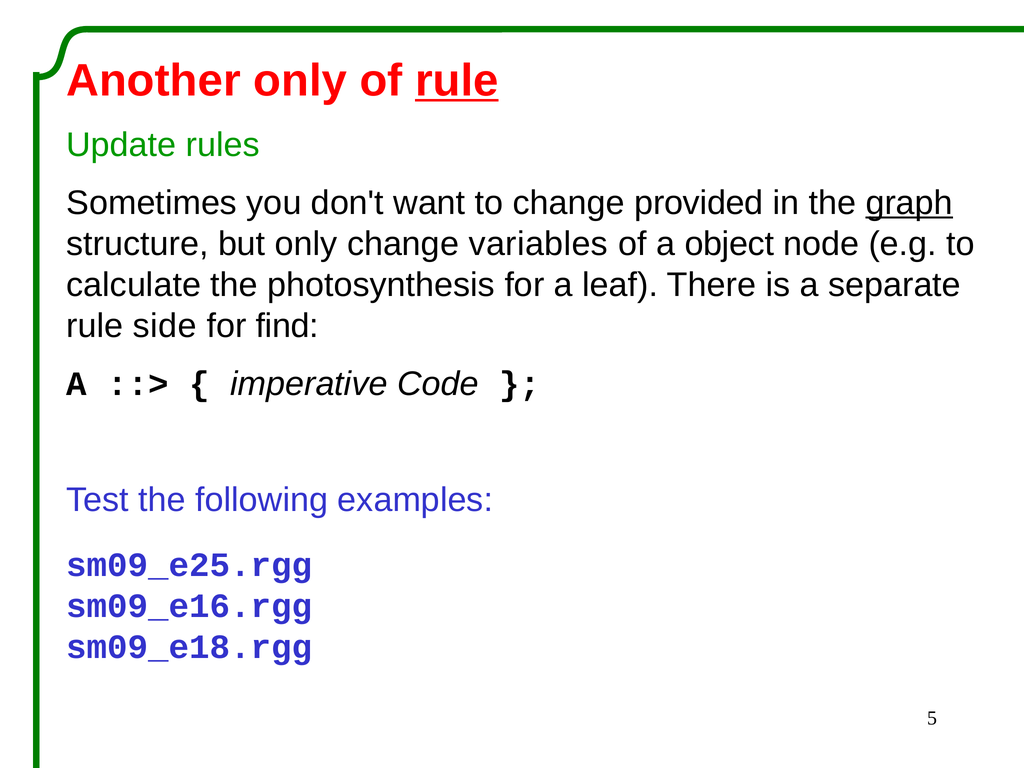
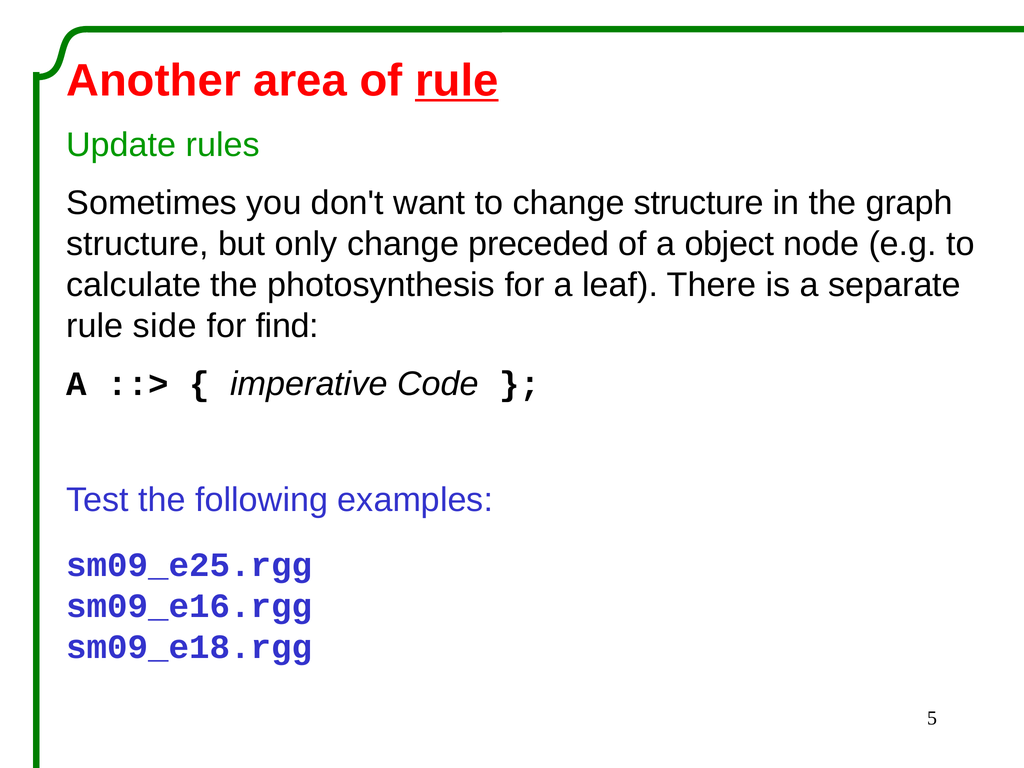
only at (300, 81): only -> area
change provided: provided -> structure
graph underline: present -> none
variables: variables -> preceded
